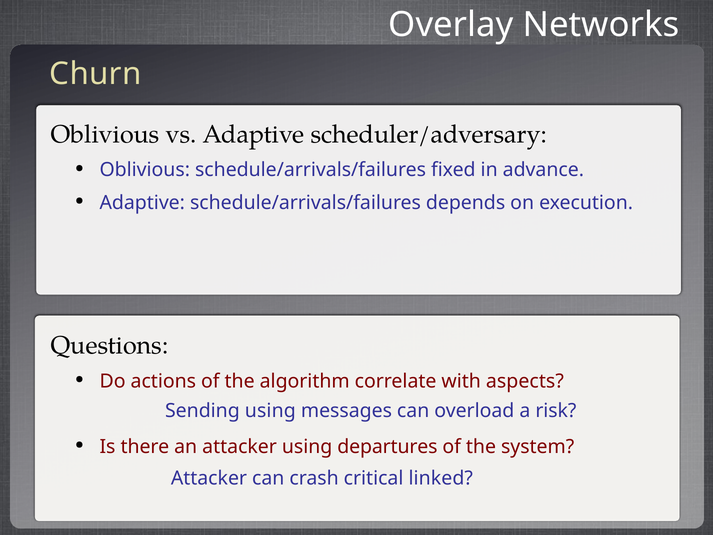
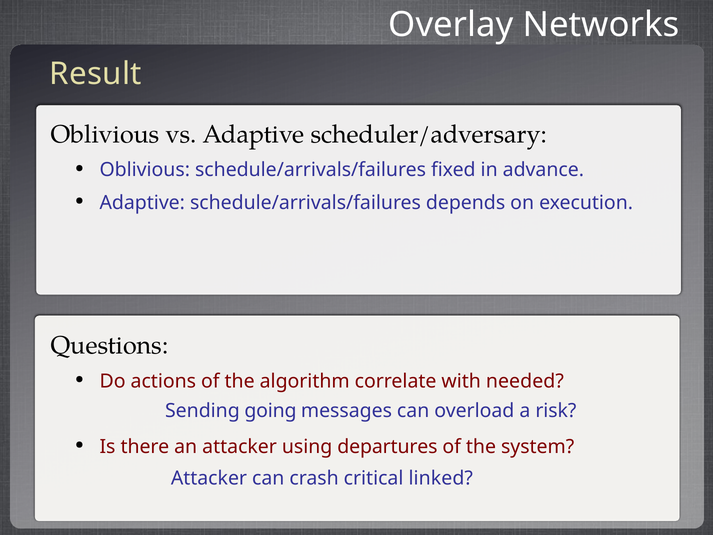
Churn: Churn -> Result
aspects: aspects -> needed
Sending using: using -> going
